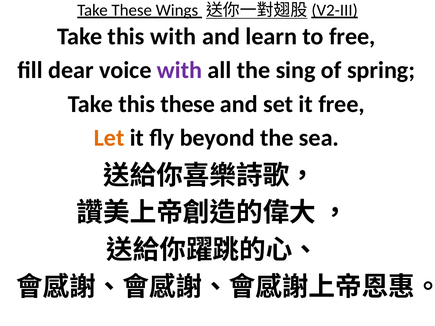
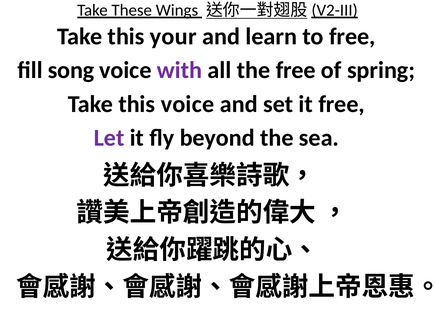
this with: with -> your
dear: dear -> song
the sing: sing -> free
this these: these -> voice
Let colour: orange -> purple
